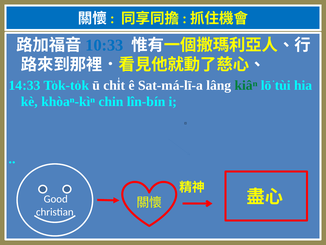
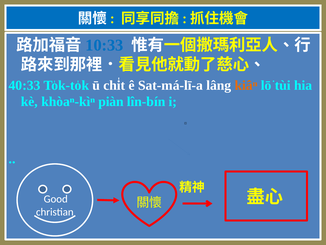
kiâⁿ colour: green -> orange
14:33: 14:33 -> 40:33
chin: chin -> piàn
